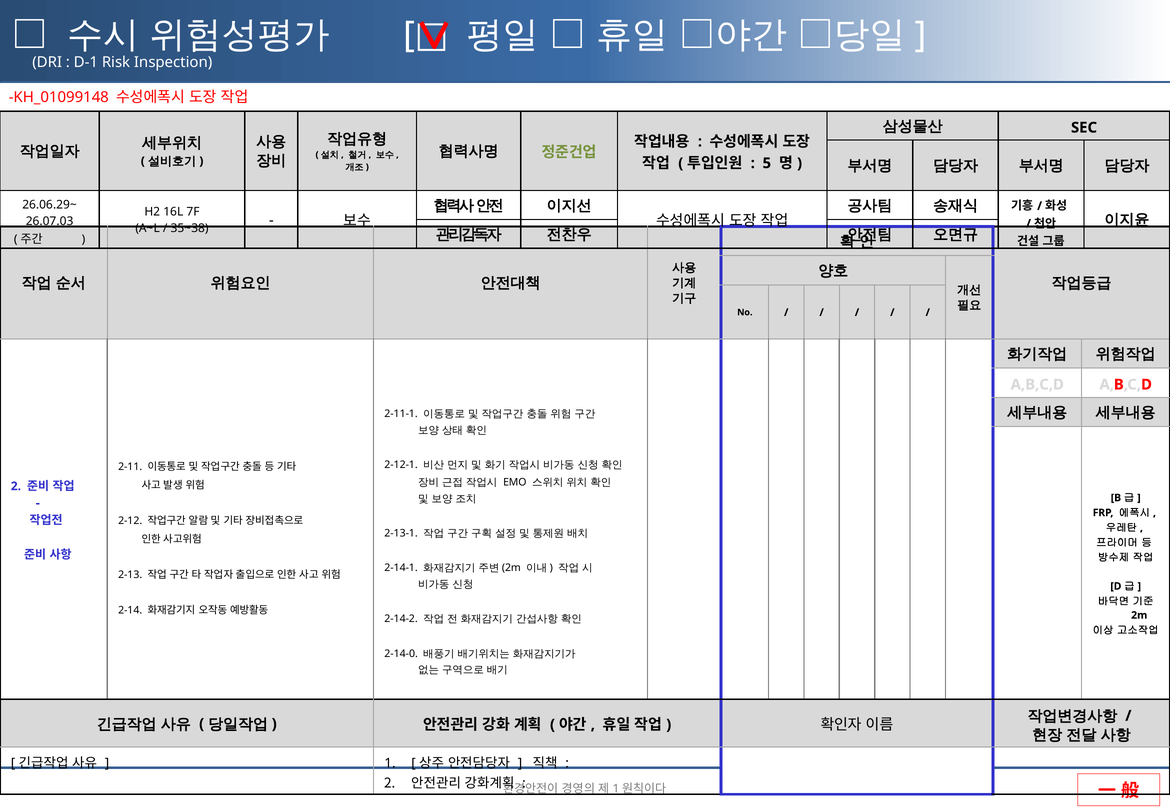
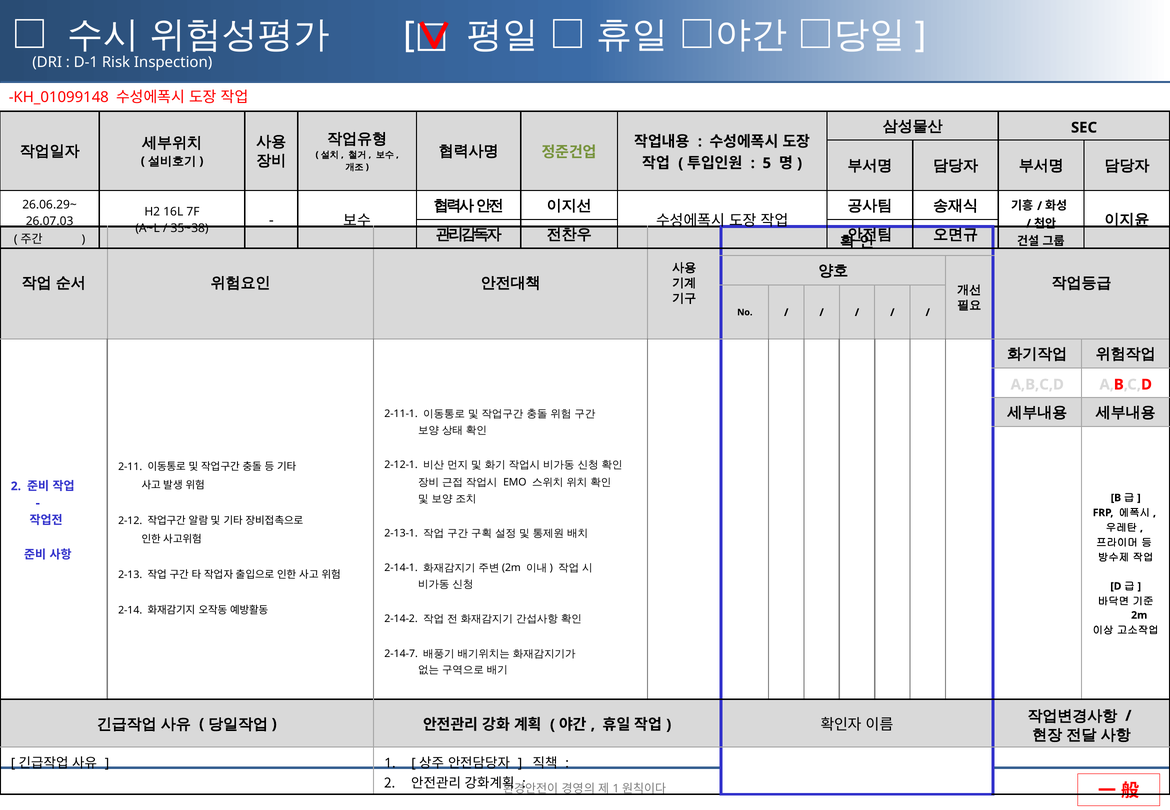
2-14-0: 2-14-0 -> 2-14-7
